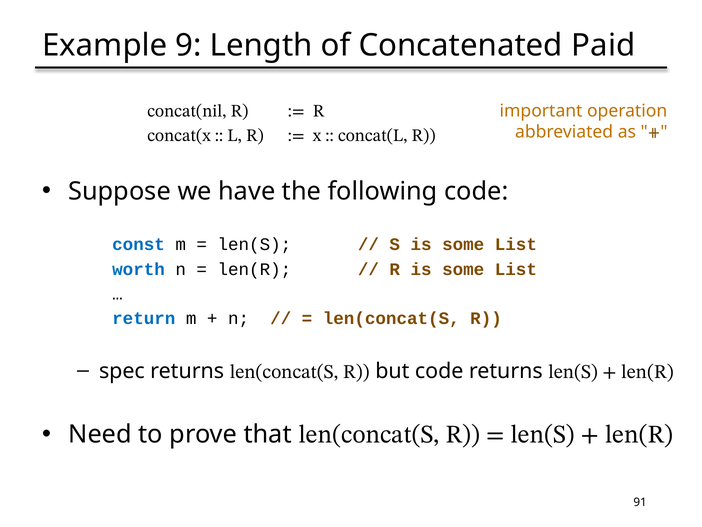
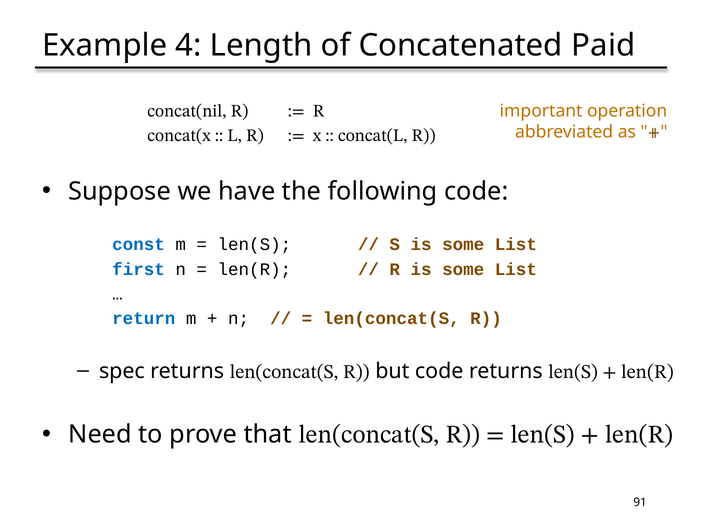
9: 9 -> 4
worth: worth -> first
